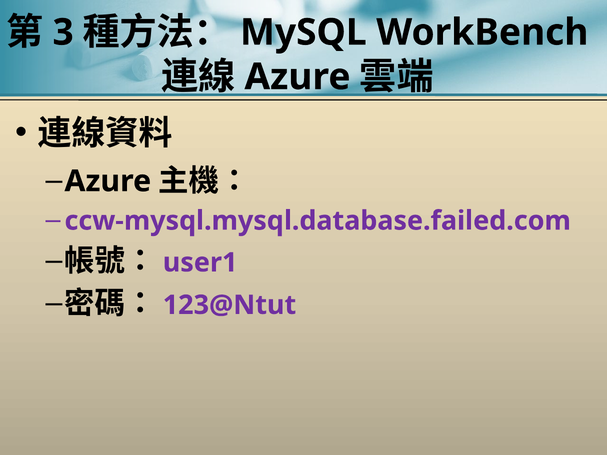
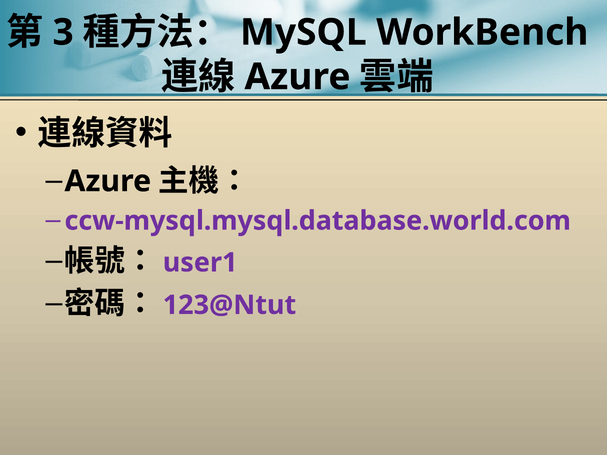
ccw-mysql.mysql.database.failed.com: ccw-mysql.mysql.database.failed.com -> ccw-mysql.mysql.database.world.com
